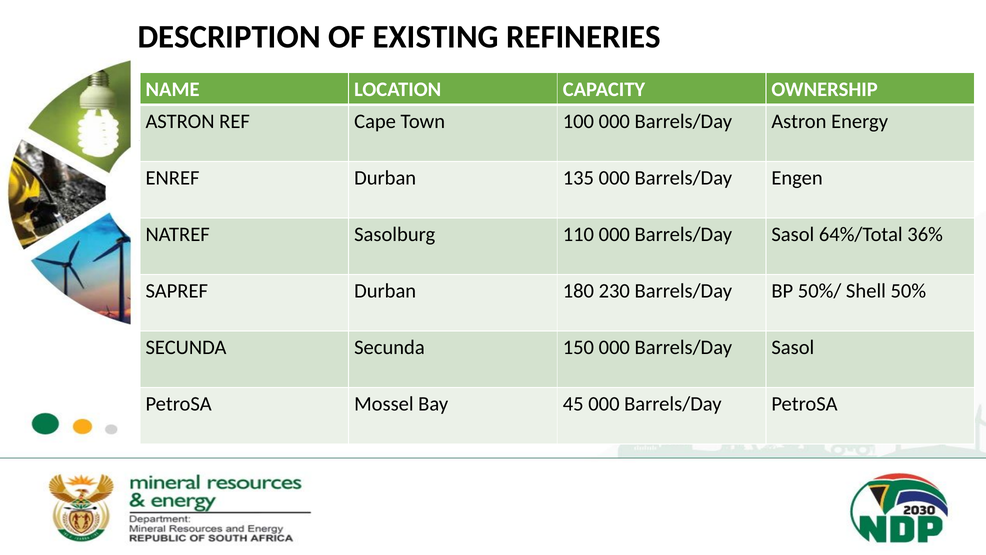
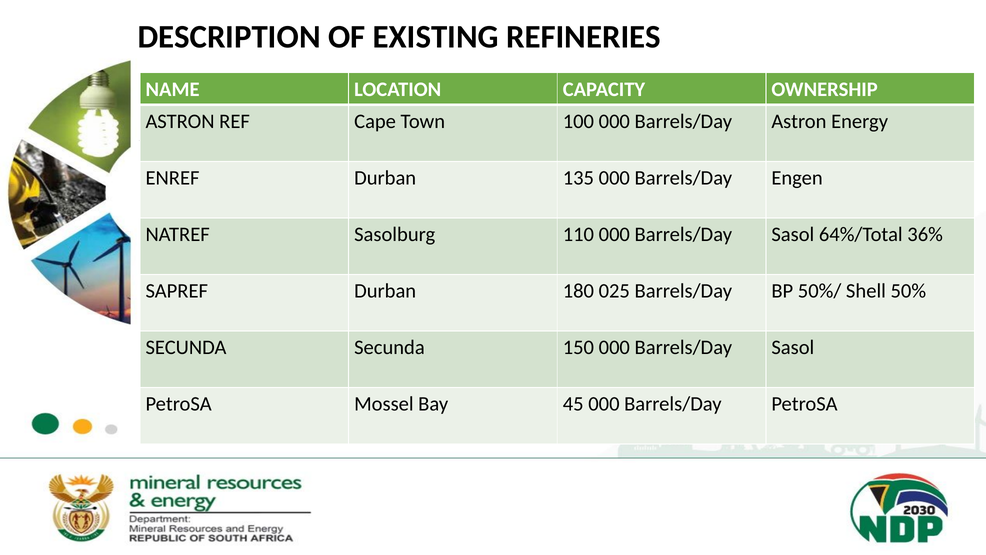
230: 230 -> 025
